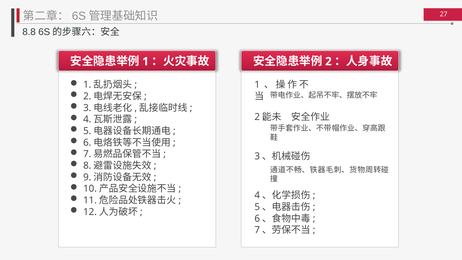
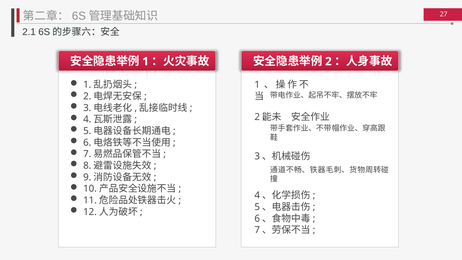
8.8: 8.8 -> 2.1
